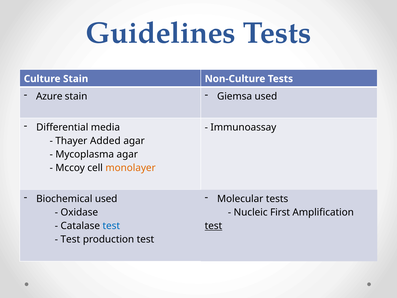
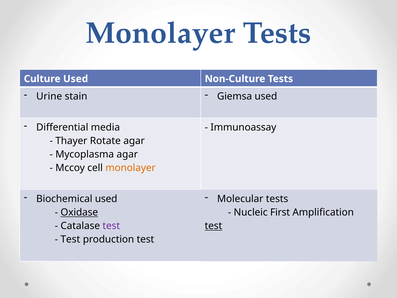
Guidelines at (161, 33): Guidelines -> Monolayer
Culture Stain: Stain -> Used
Azure: Azure -> Urine
Added: Added -> Rotate
Oxidase underline: none -> present
test at (111, 226) colour: blue -> purple
